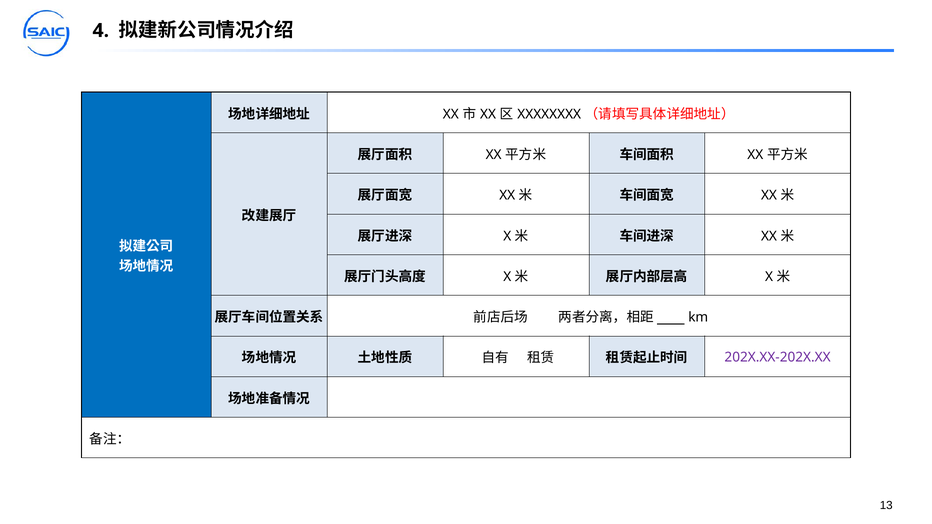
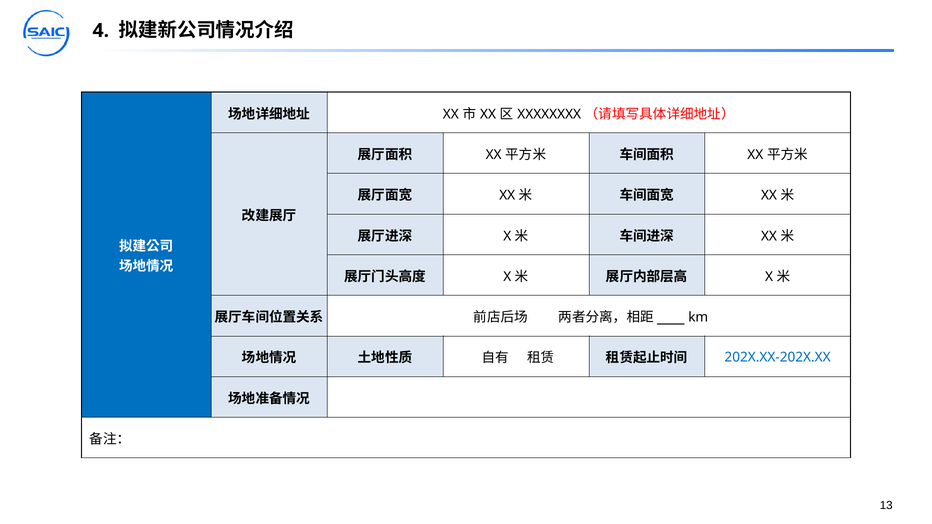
202X.XX-202X.XX colour: purple -> blue
